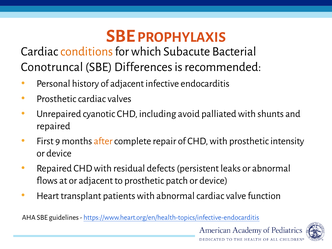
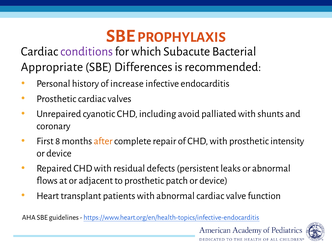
conditions colour: orange -> purple
Conotruncal: Conotruncal -> Appropriate
of adjacent: adjacent -> increase
repaired at (53, 126): repaired -> coronary
9: 9 -> 8
